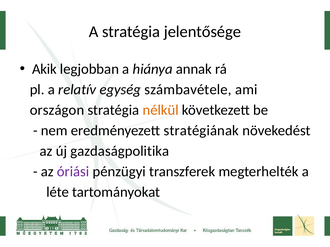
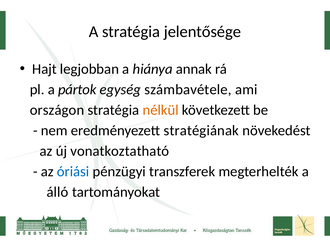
Akik: Akik -> Hajt
relatív: relatív -> pártok
gazdaságpolitika: gazdaságpolitika -> vonatkoztatható
óriási colour: purple -> blue
léte: léte -> álló
